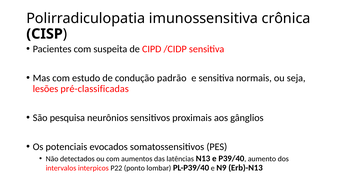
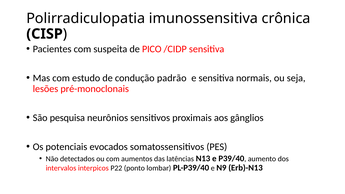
CIPD: CIPD -> PICO
pré-classificadas: pré-classificadas -> pré-monoclonais
